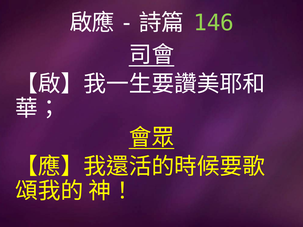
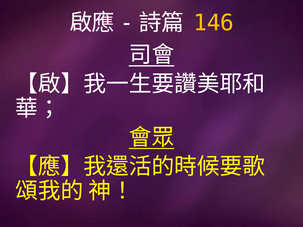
146 colour: light green -> yellow
